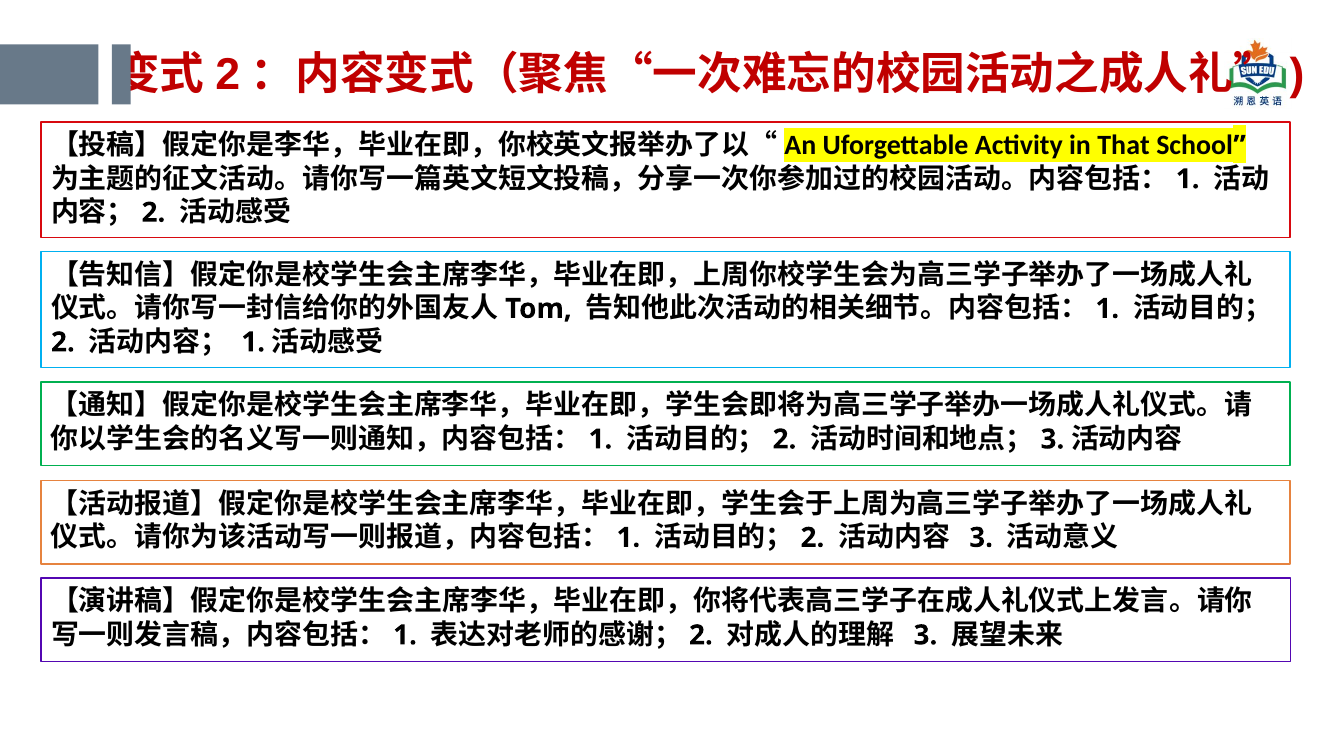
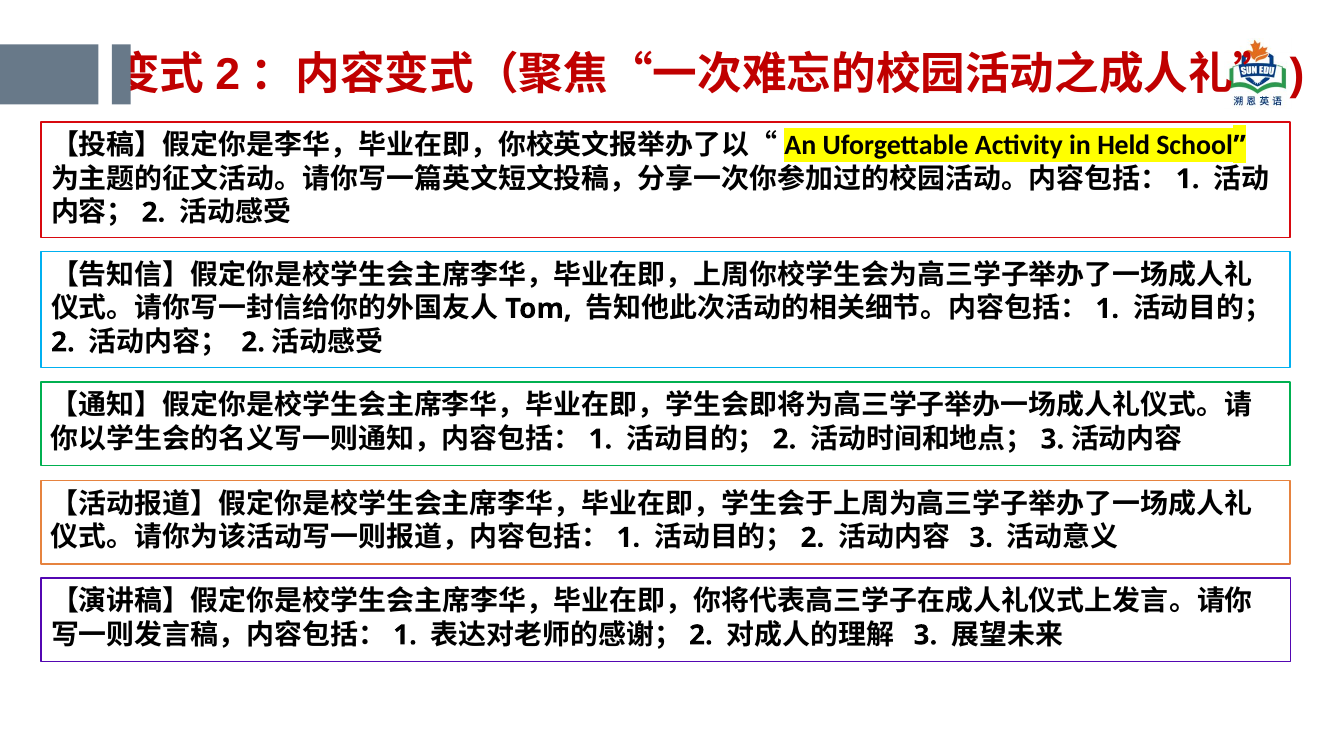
That: That -> Held
1 at (253, 342): 1 -> 2
